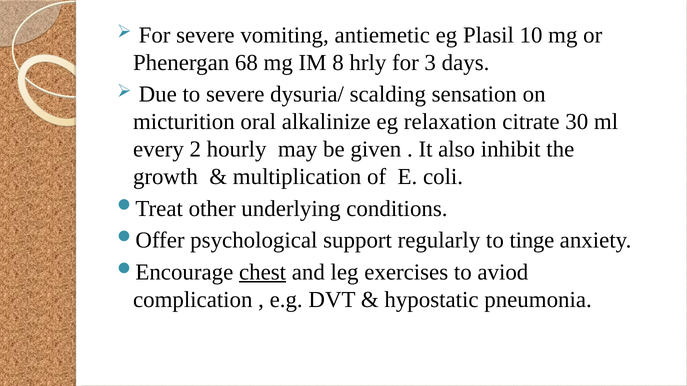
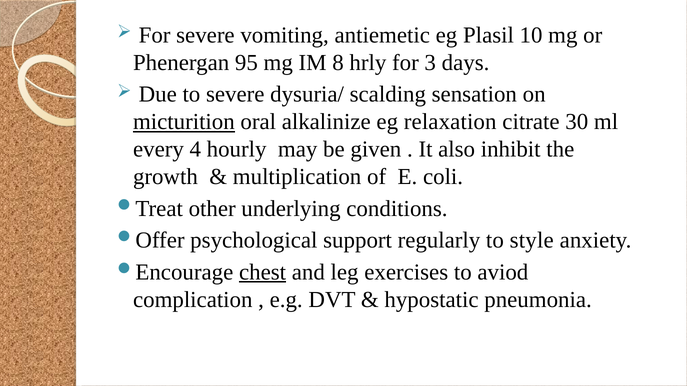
68: 68 -> 95
micturition underline: none -> present
2: 2 -> 4
tinge: tinge -> style
